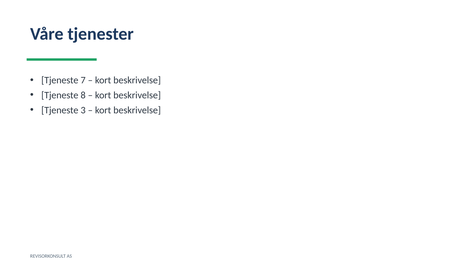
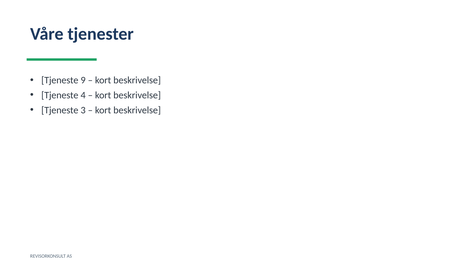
7: 7 -> 9
8: 8 -> 4
